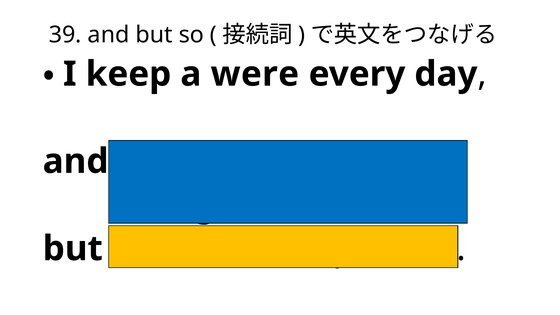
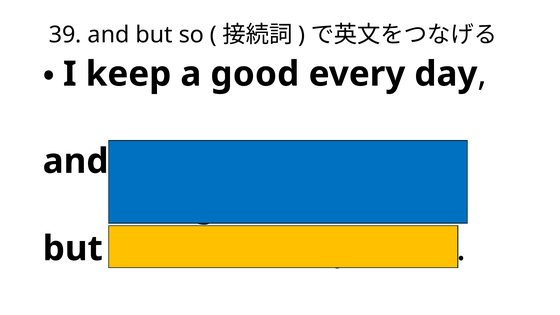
were: were -> good
